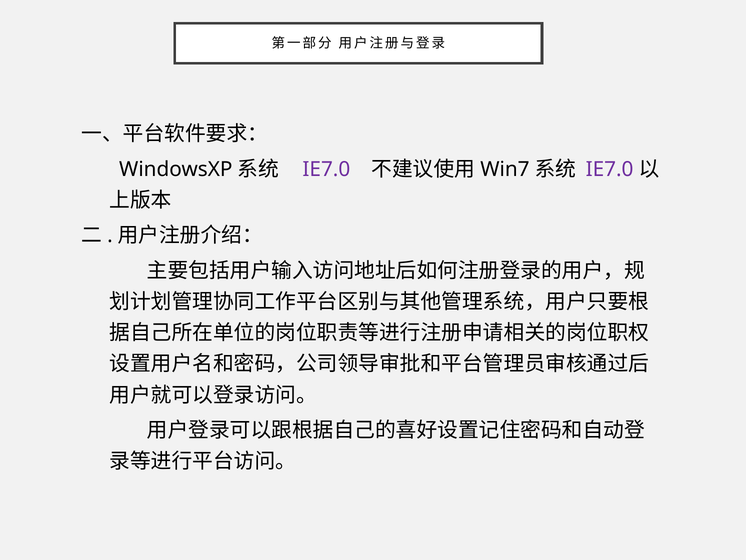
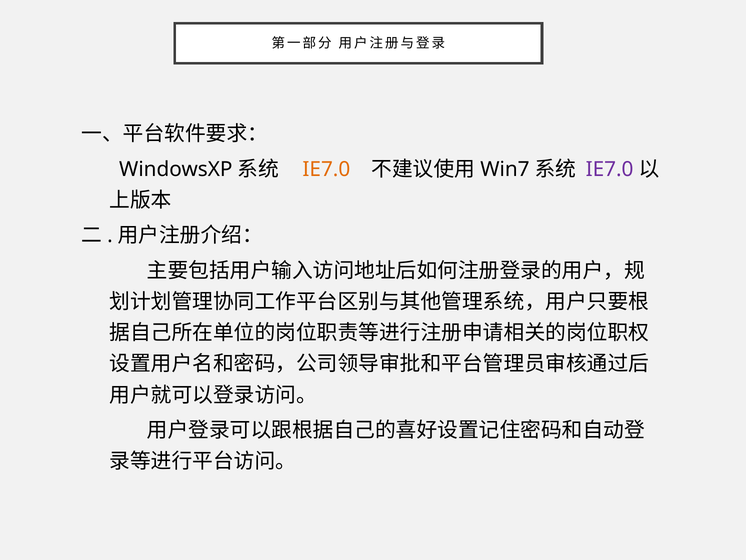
IE7.0 at (326, 169) colour: purple -> orange
